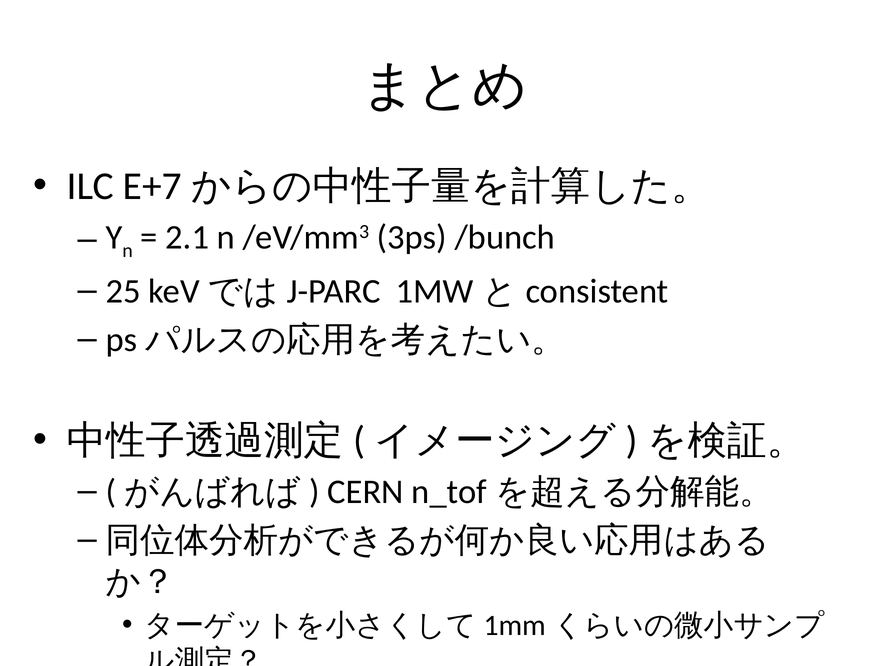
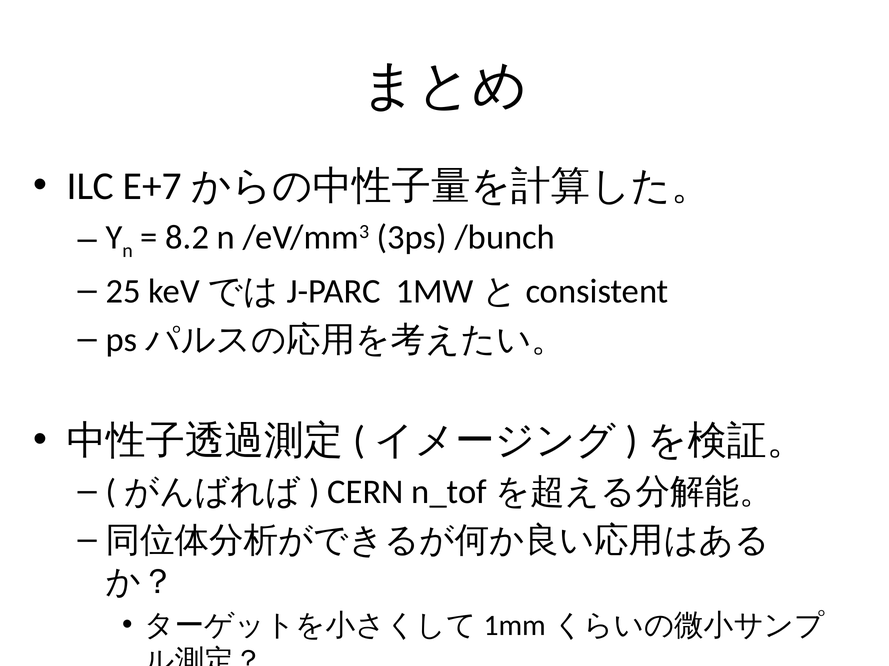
2.1: 2.1 -> 8.2
